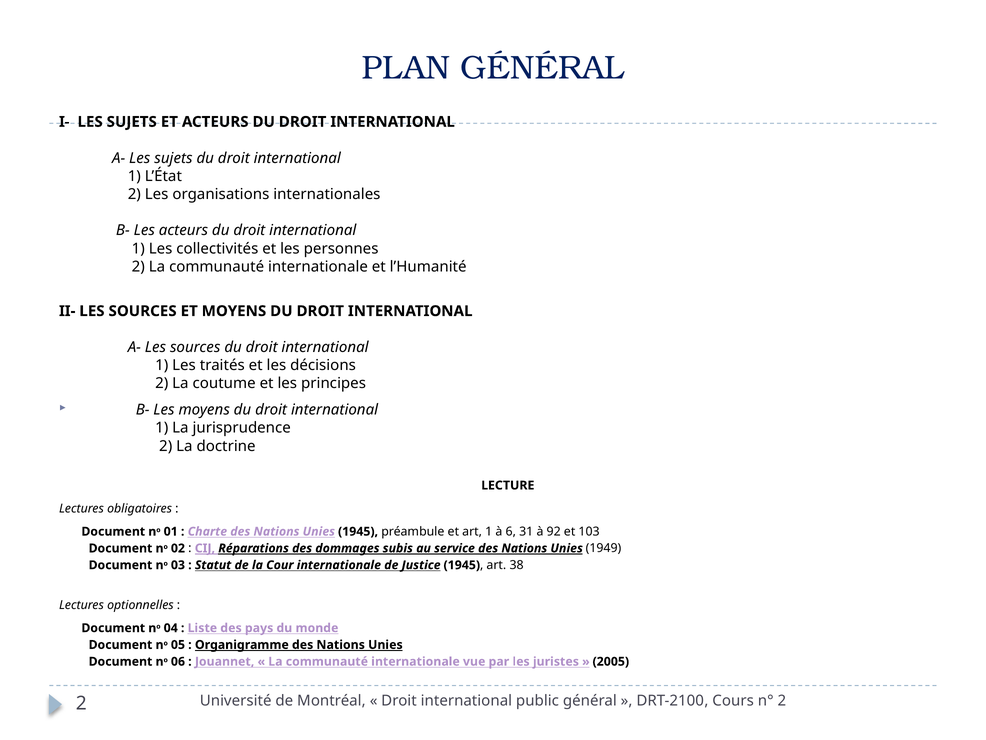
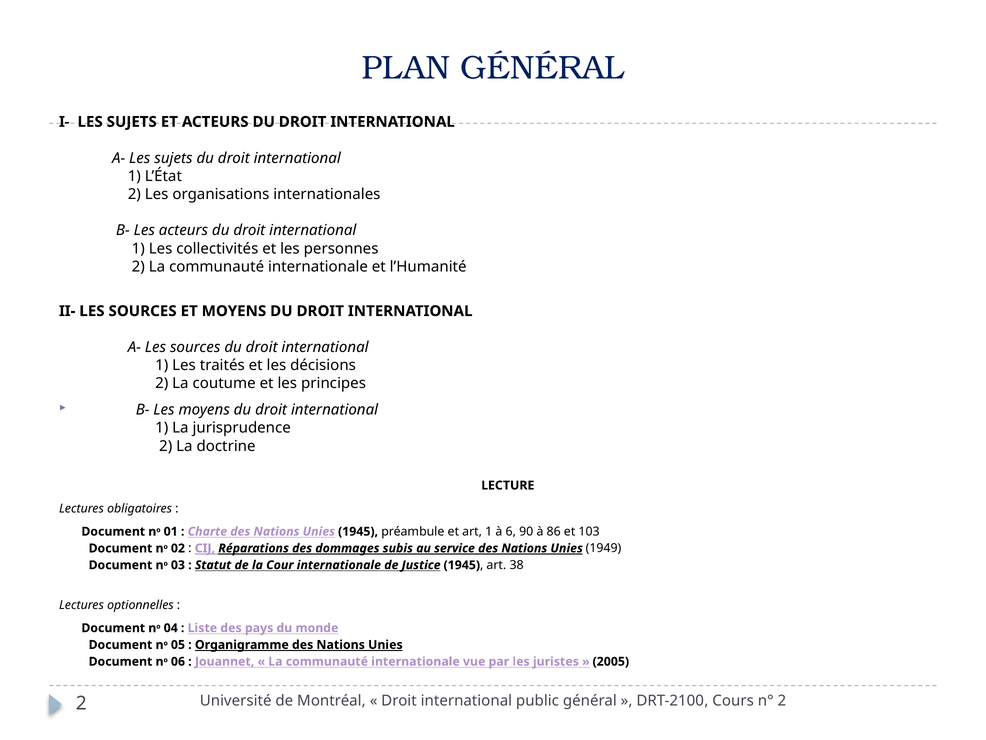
31: 31 -> 90
92: 92 -> 86
